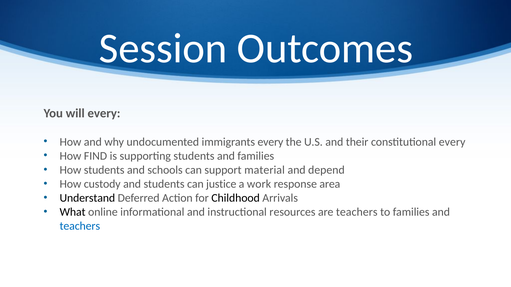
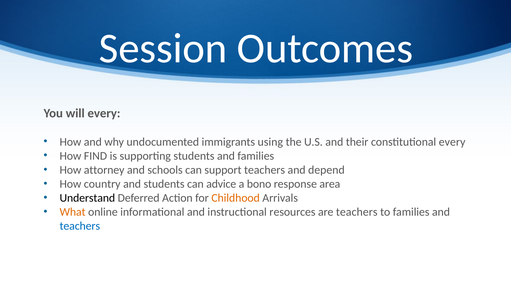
immigrants every: every -> using
How students: students -> attorney
support material: material -> teachers
custody: custody -> country
justice: justice -> advice
work: work -> bono
Childhood colour: black -> orange
What colour: black -> orange
